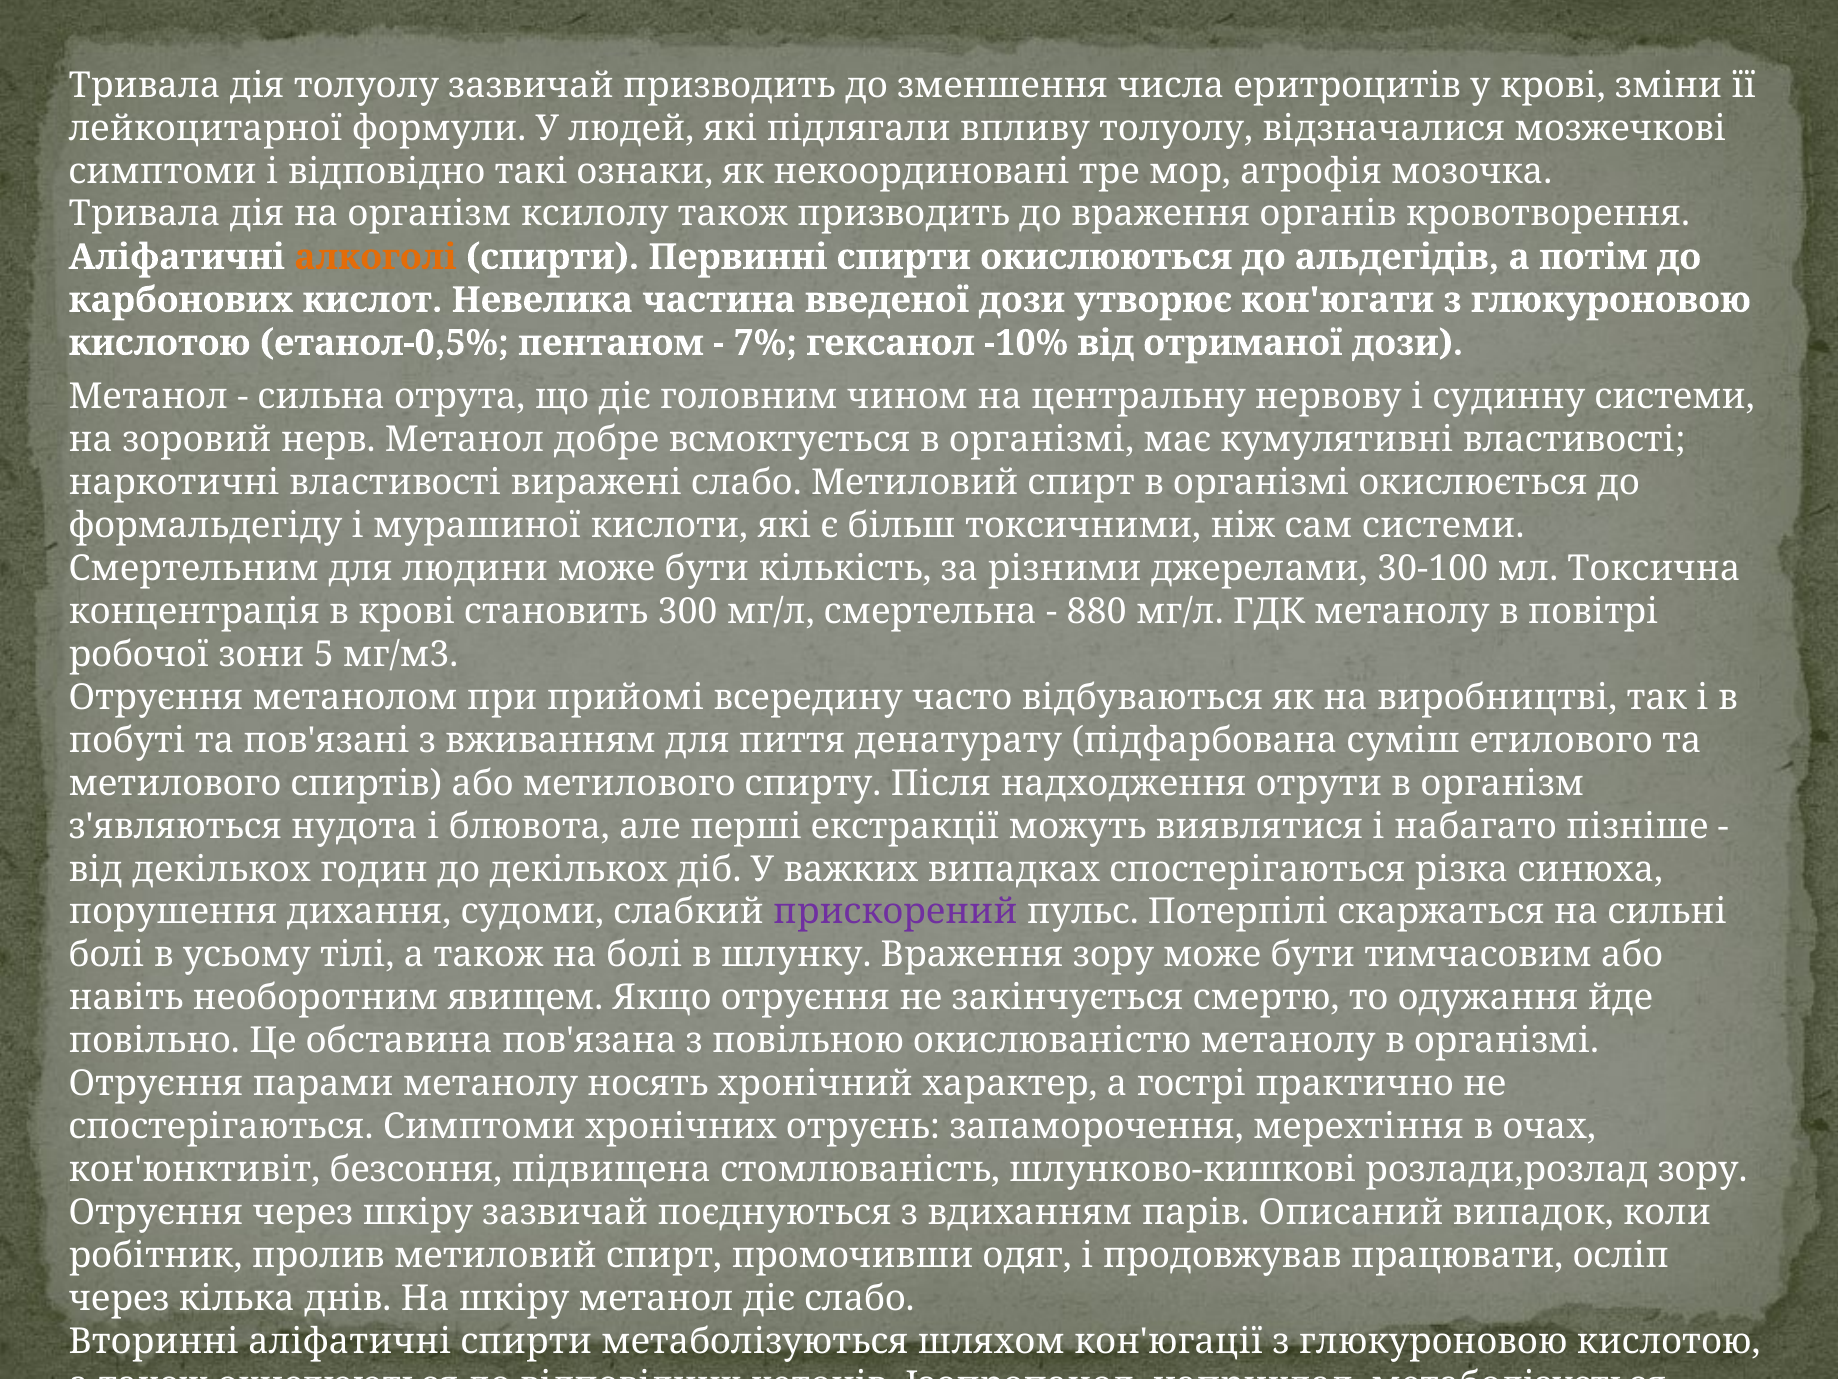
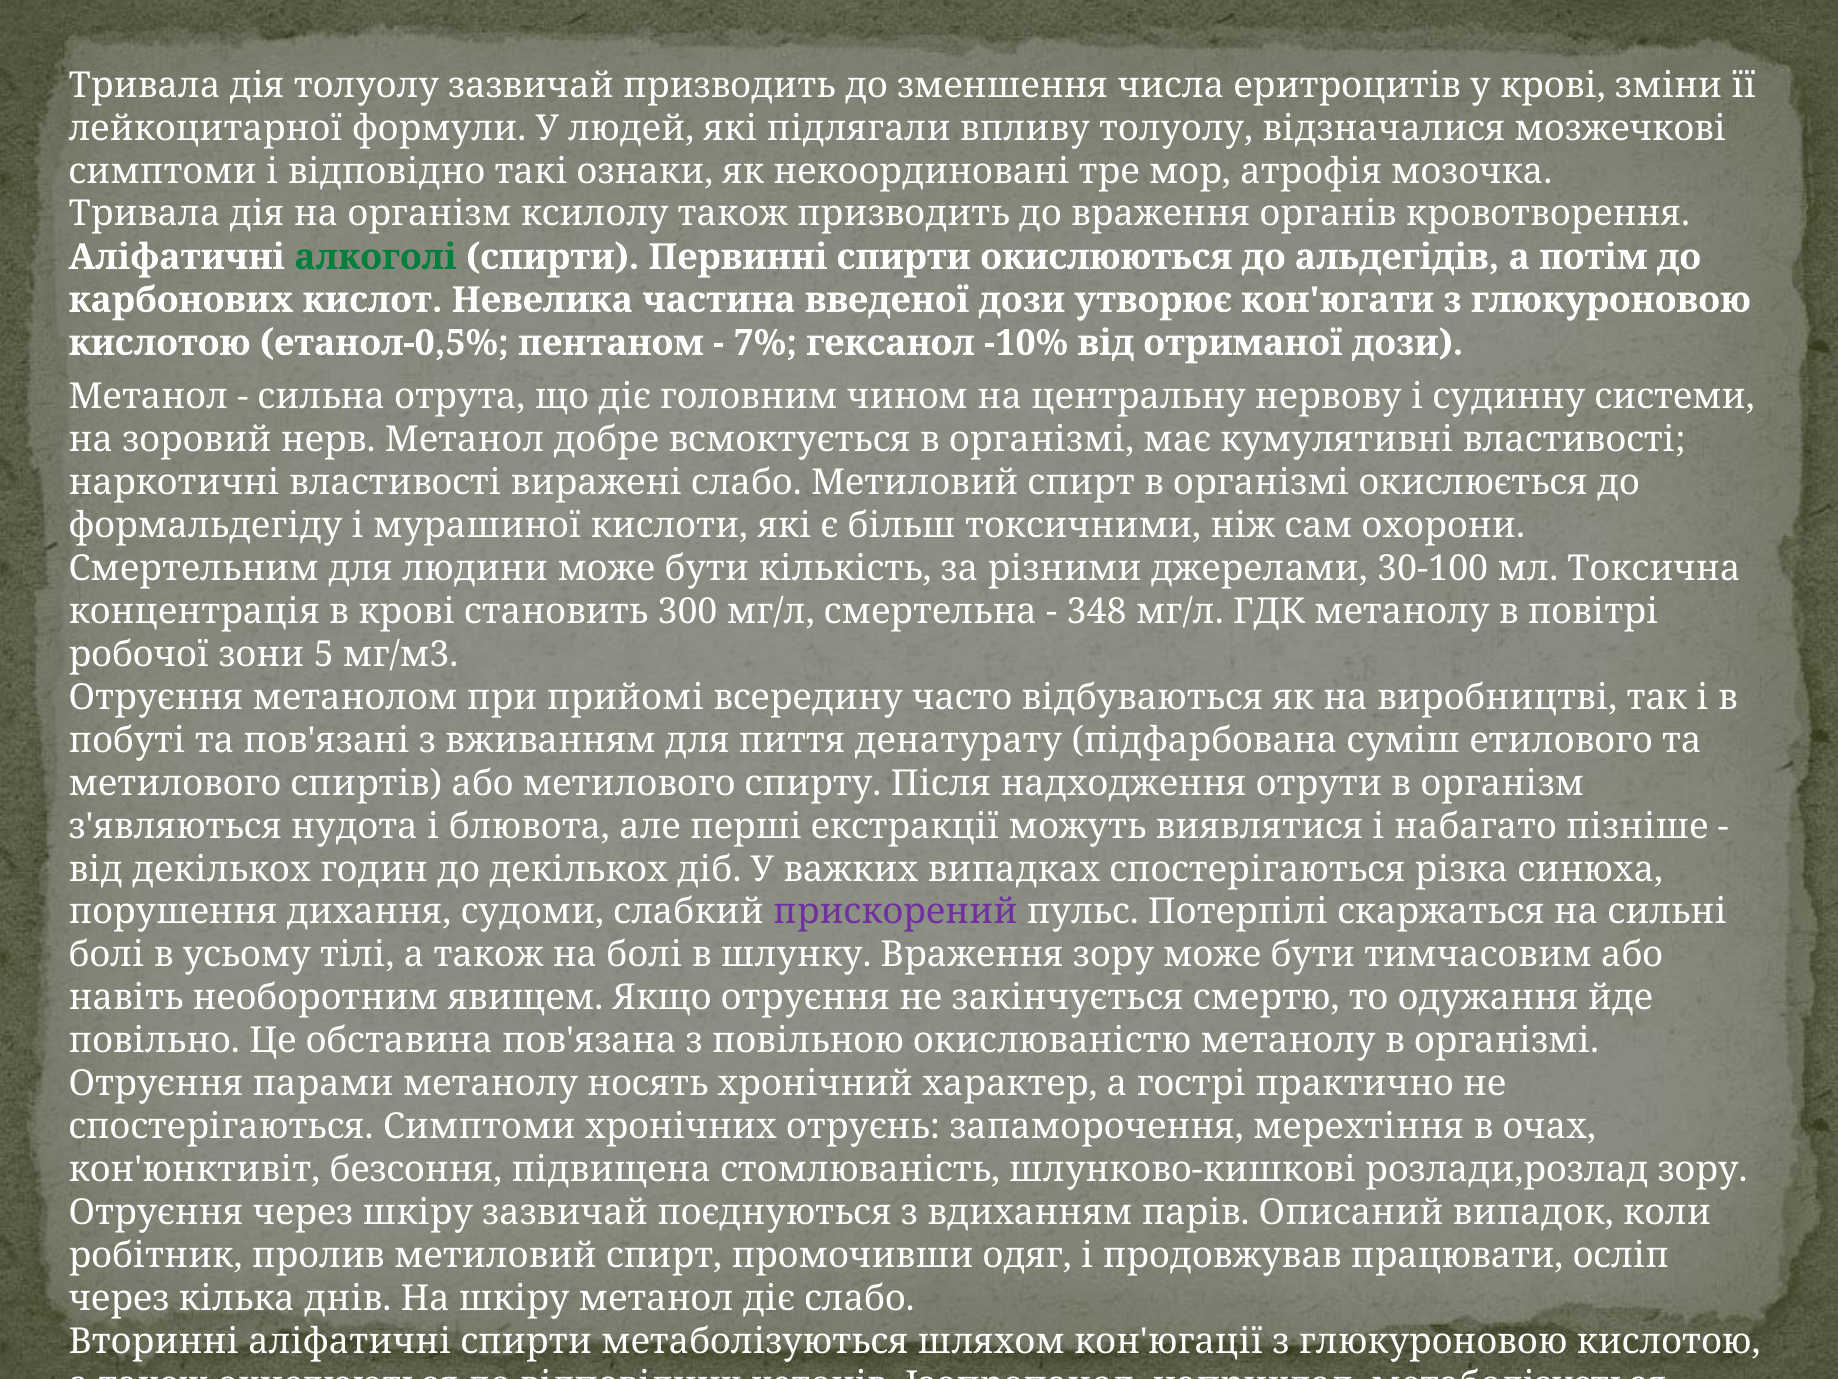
алкоголі colour: orange -> green
сам системи: системи -> охорони
880: 880 -> 348
